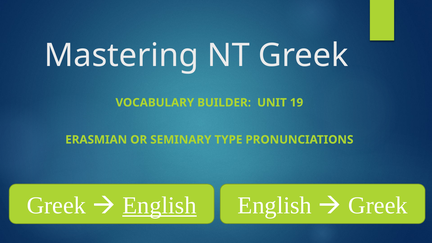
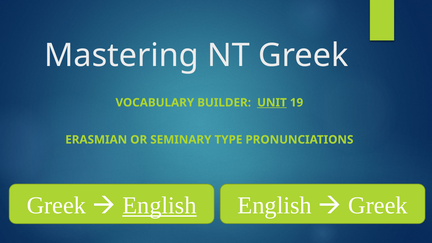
UNIT underline: none -> present
